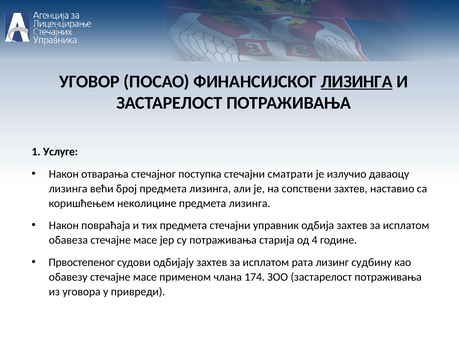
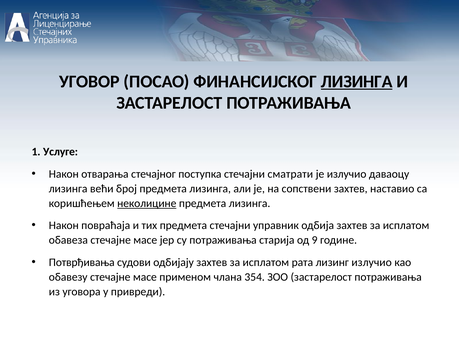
неколицине underline: none -> present
4: 4 -> 9
Првостепеног: Првостепеног -> Потврђивања
лизинг судбину: судбину -> излучио
174: 174 -> 354
